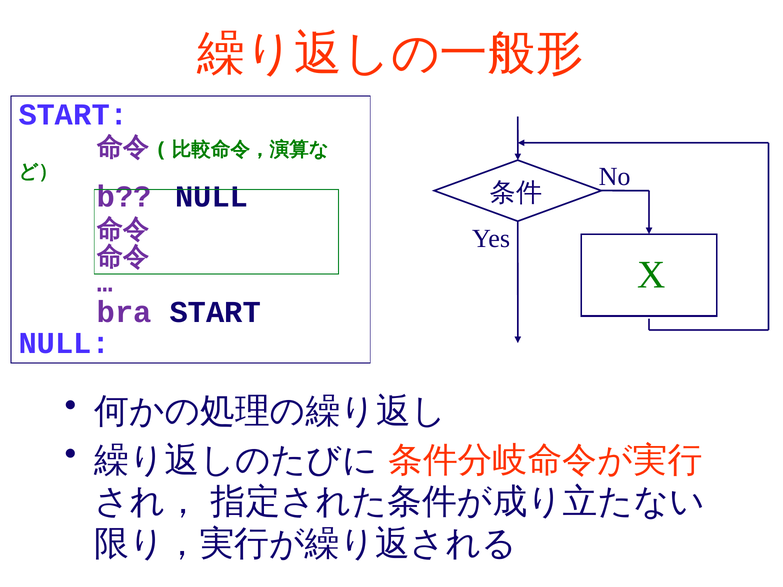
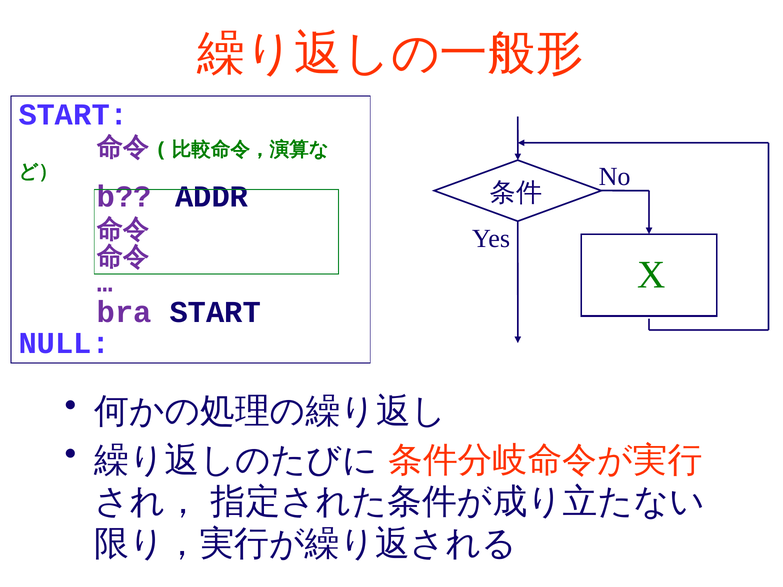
b NULL: NULL -> ADDR
